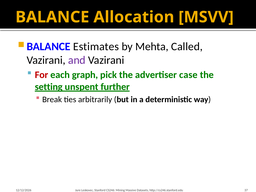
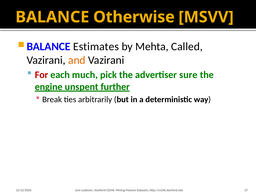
Allocation: Allocation -> Otherwise
and colour: purple -> orange
graph: graph -> much
case: case -> sure
setting: setting -> engine
